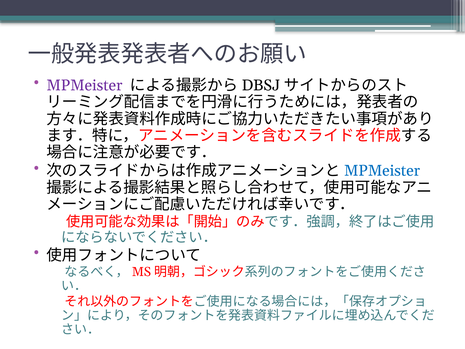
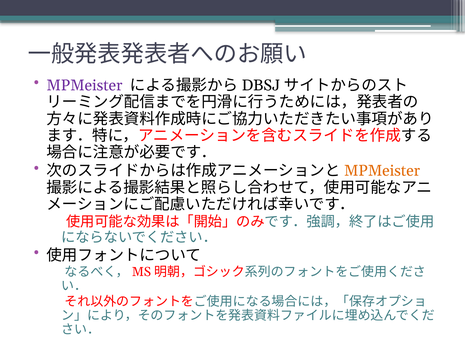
MPMeister at (382, 171) colour: blue -> orange
